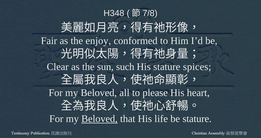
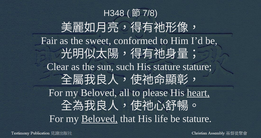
enjoy: enjoy -> sweet
stature spices: spices -> stature
heart underline: none -> present
